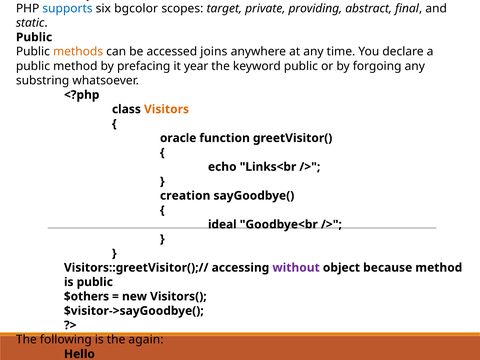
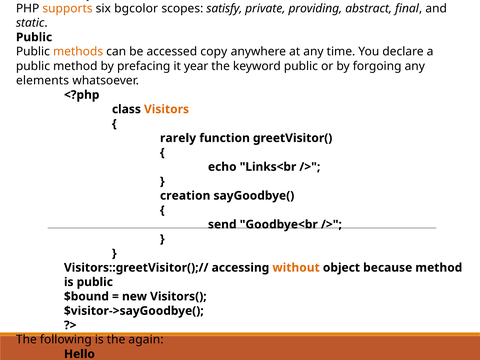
supports colour: blue -> orange
target: target -> satisfy
joins: joins -> copy
substring: substring -> elements
oracle: oracle -> rarely
ideal: ideal -> send
without colour: purple -> orange
$others: $others -> $bound
